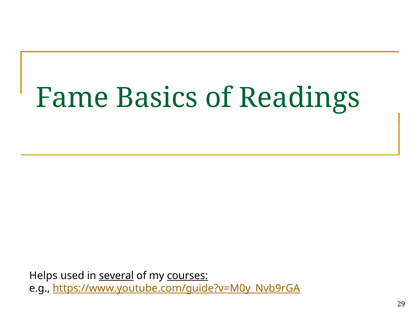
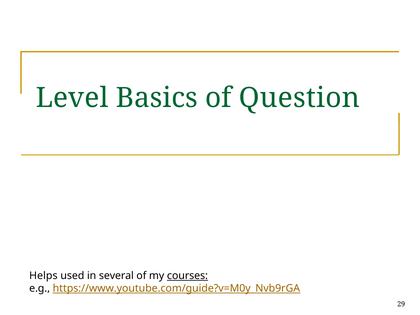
Fame: Fame -> Level
Readings: Readings -> Question
several underline: present -> none
